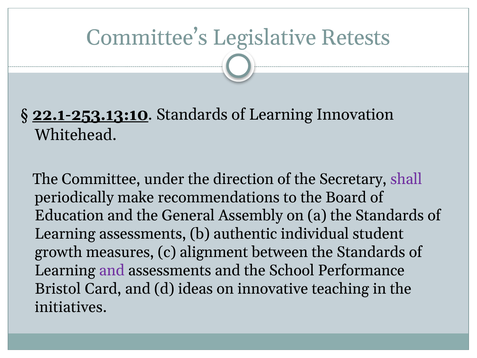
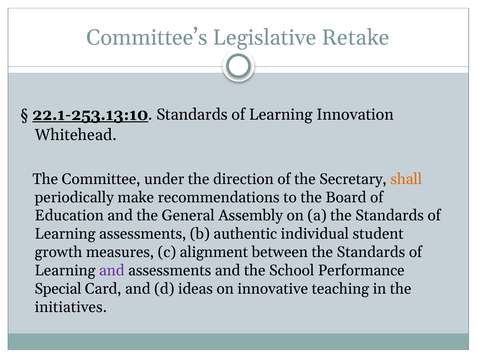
Retests: Retests -> Retake
shall colour: purple -> orange
Bristol: Bristol -> Special
